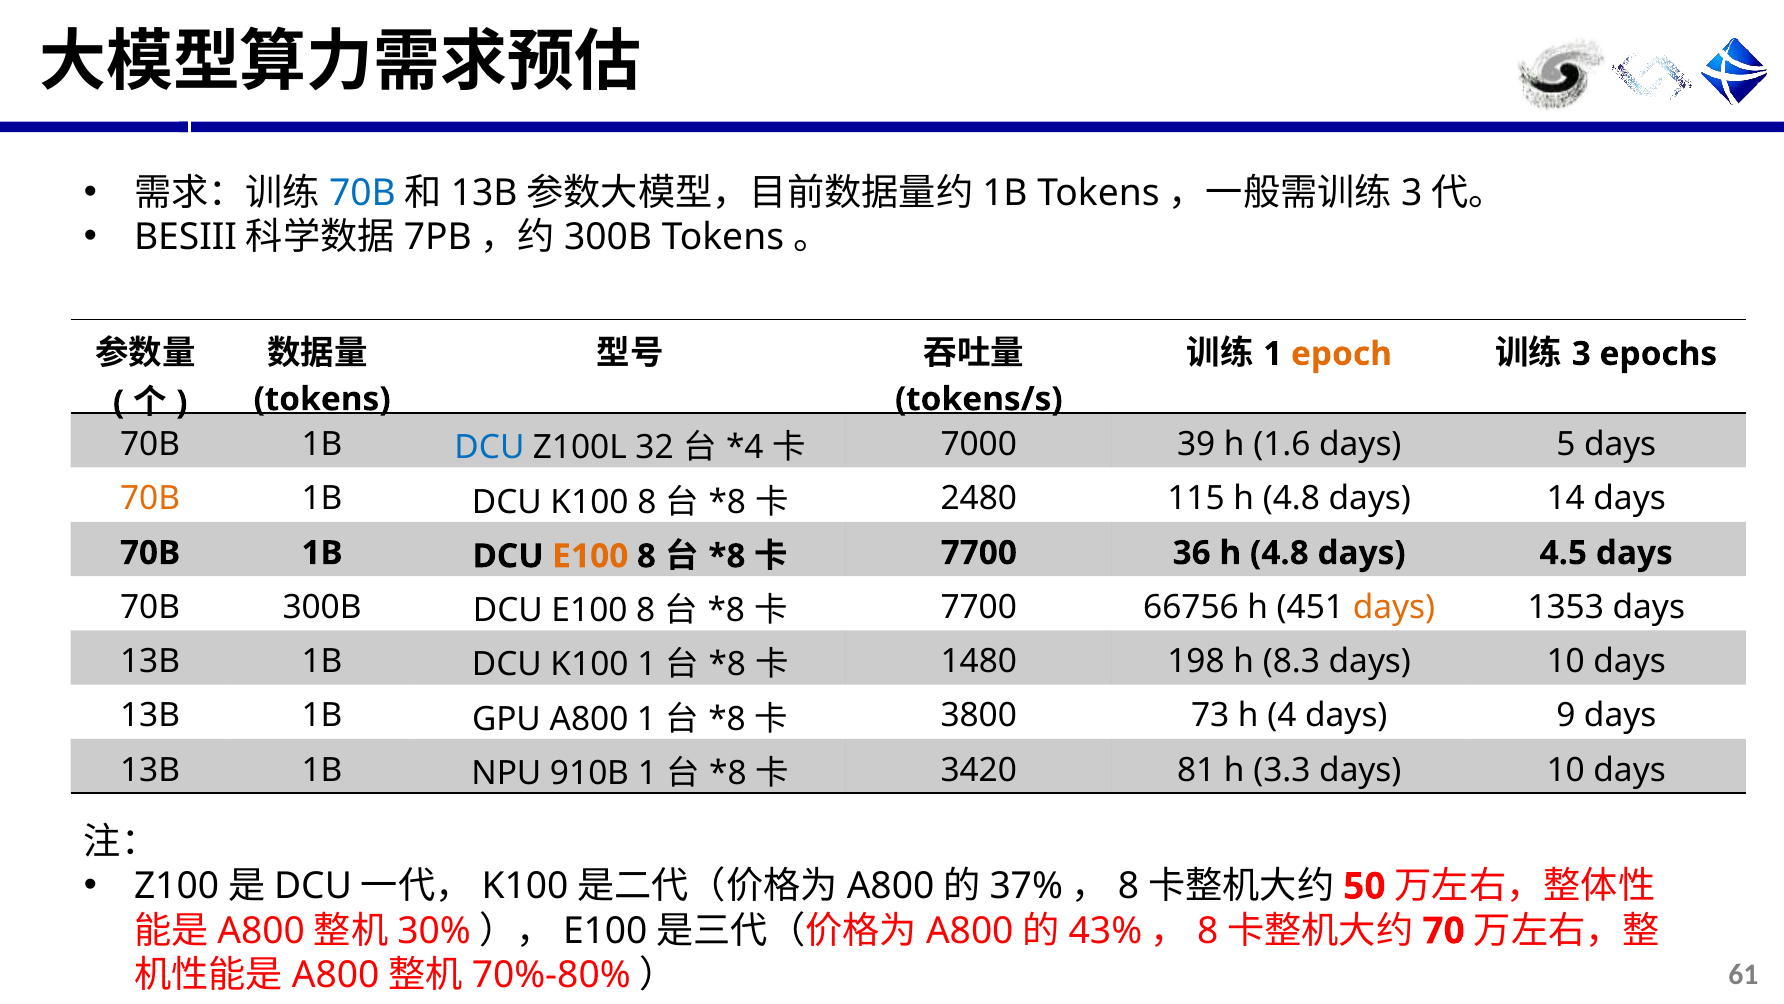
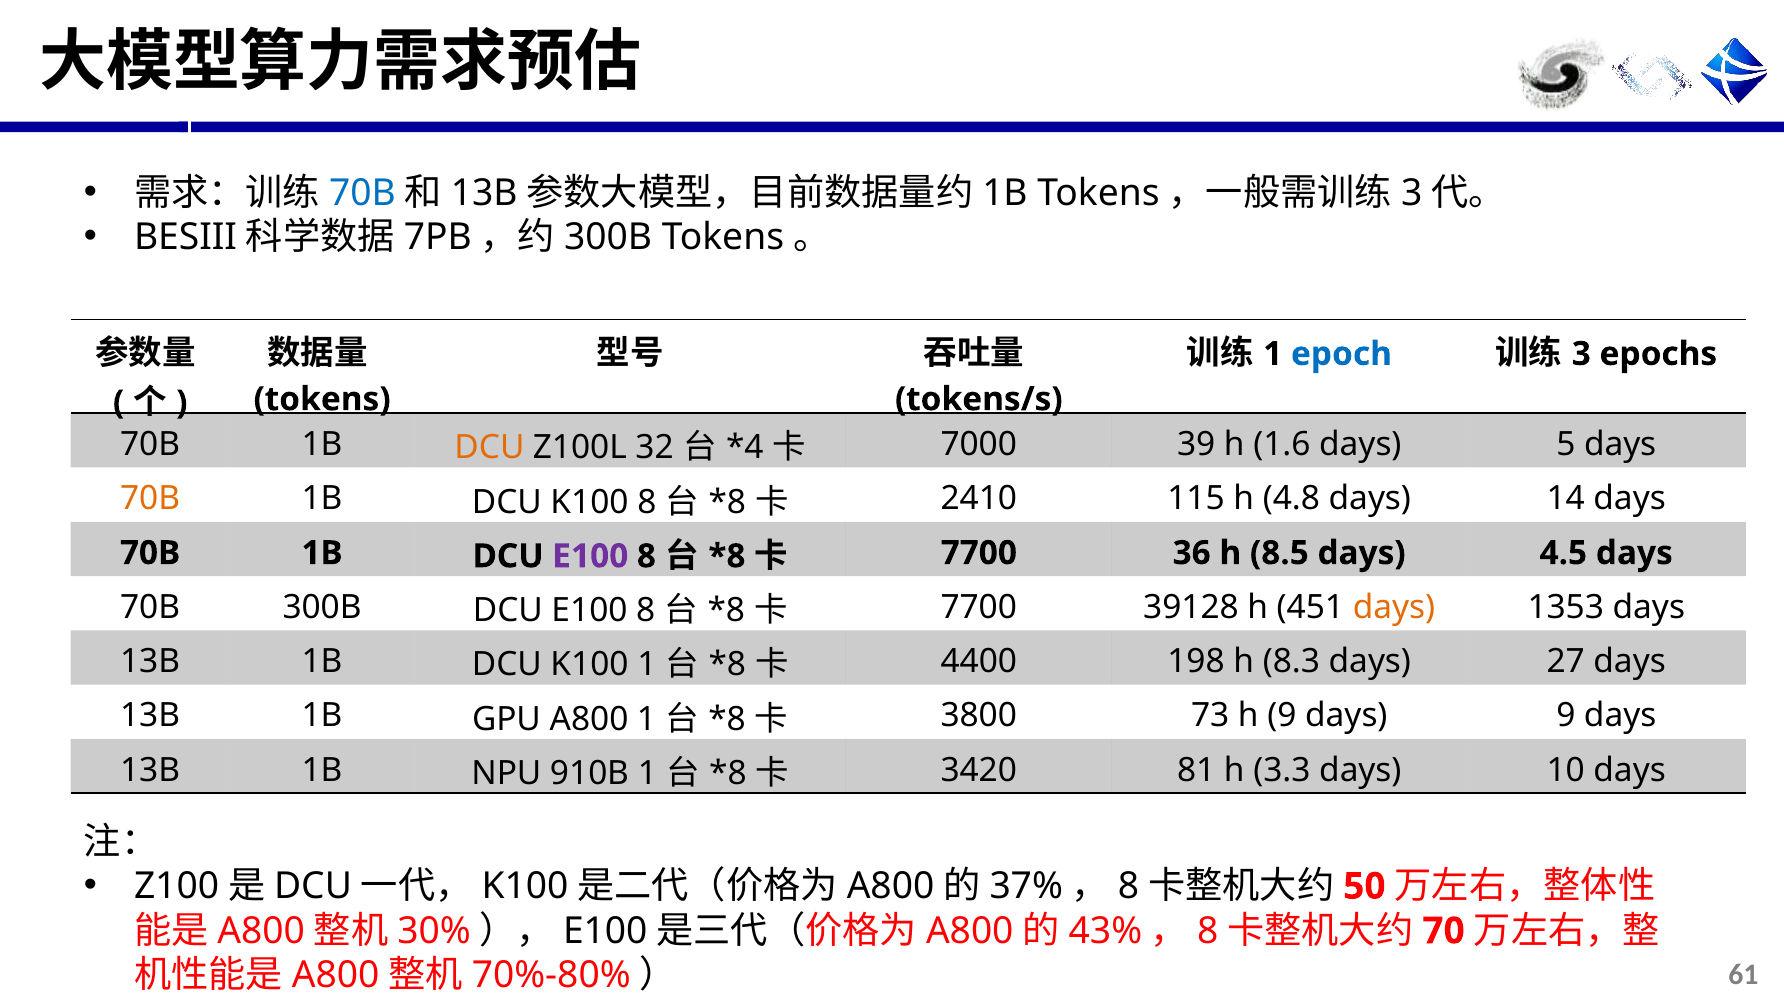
epoch colour: orange -> blue
DCU at (489, 447) colour: blue -> orange
2480: 2480 -> 2410
E100 at (590, 556) colour: orange -> purple
36 h 4.8: 4.8 -> 8.5
66756: 66756 -> 39128
1480: 1480 -> 4400
8.3 days 10: 10 -> 27
h 4: 4 -> 9
